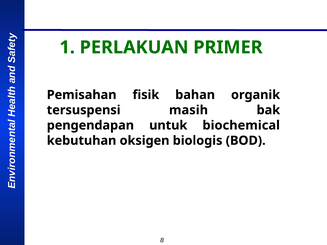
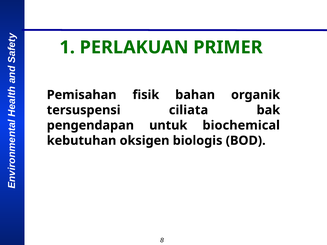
masih: masih -> ciliata
